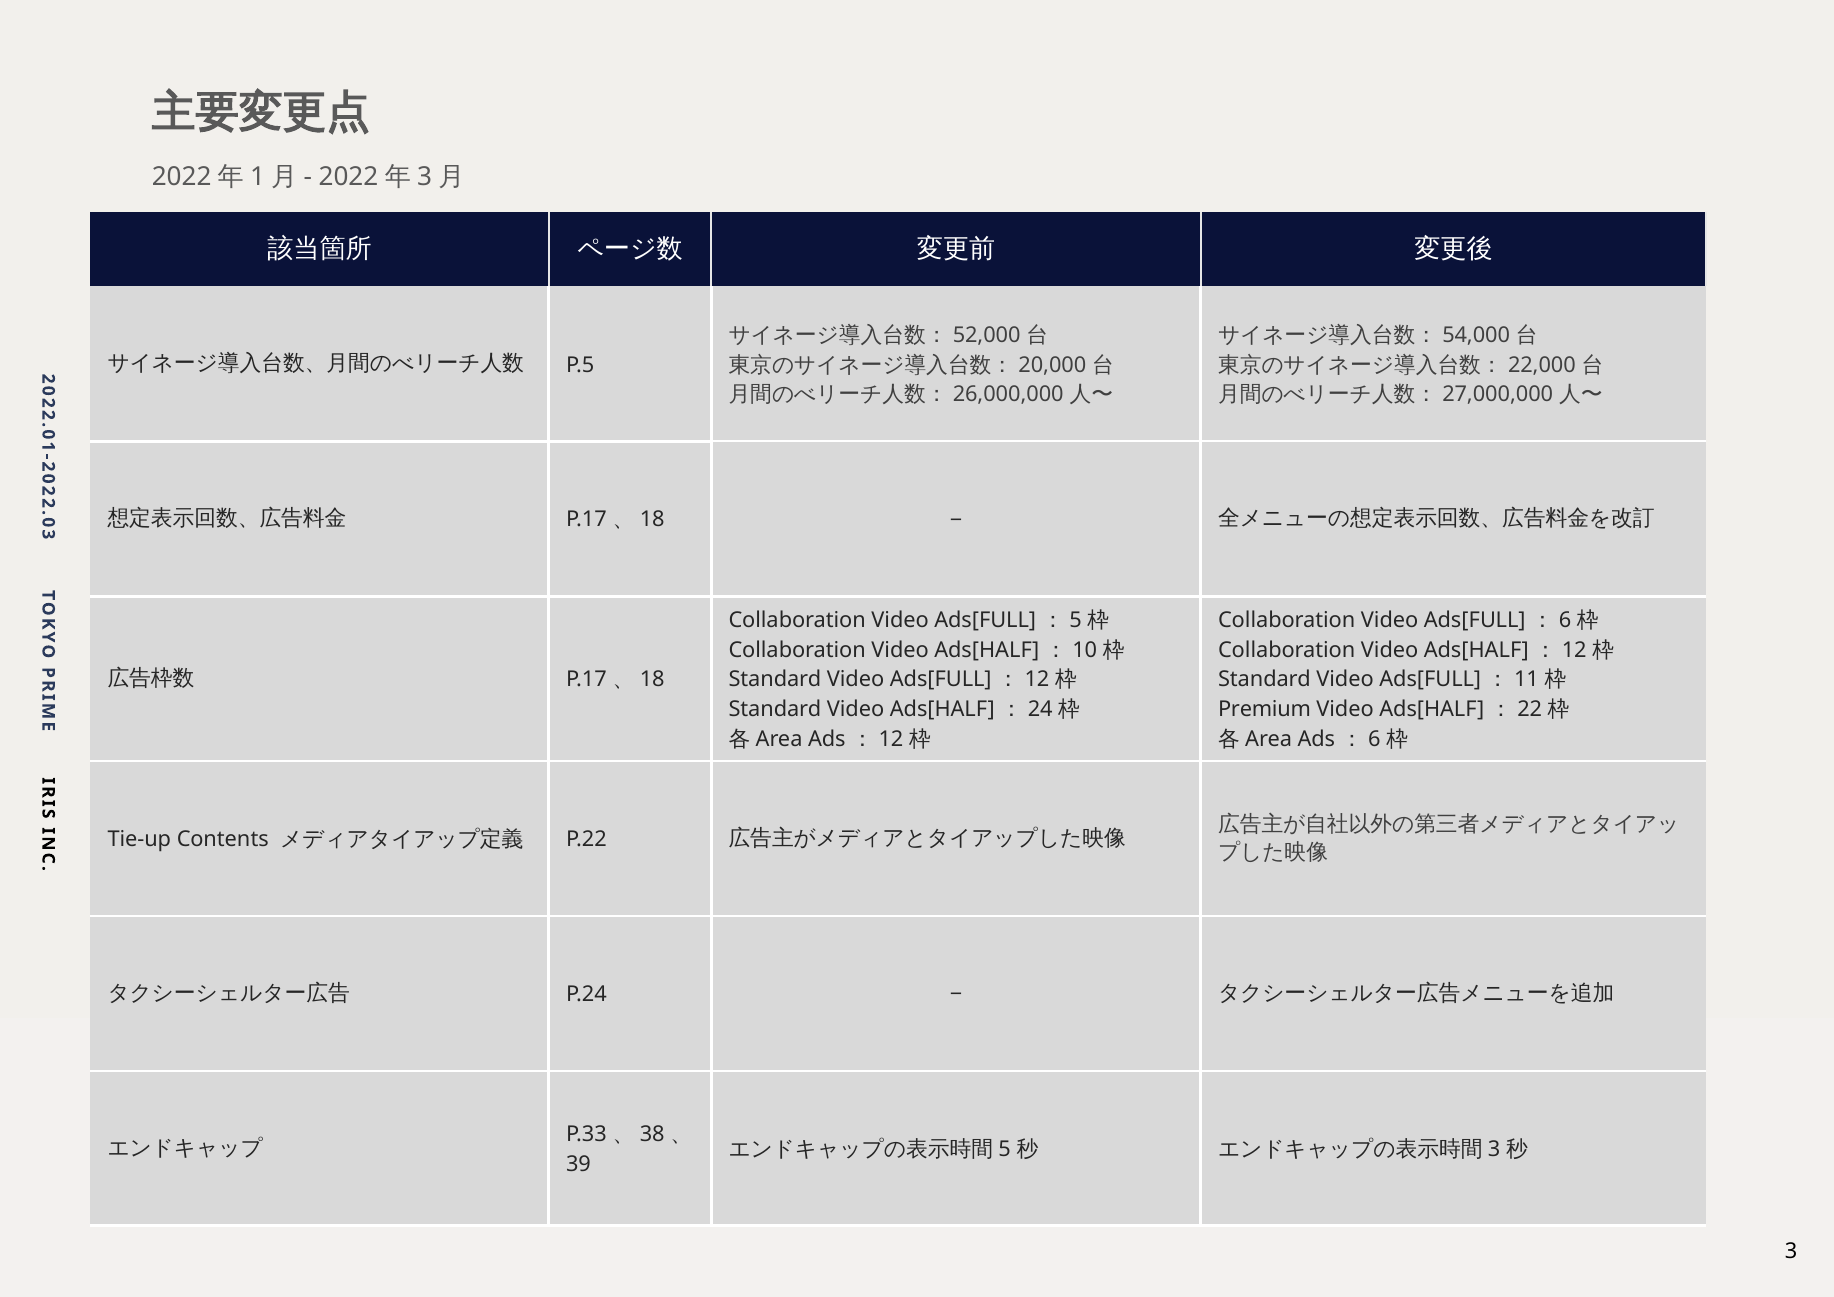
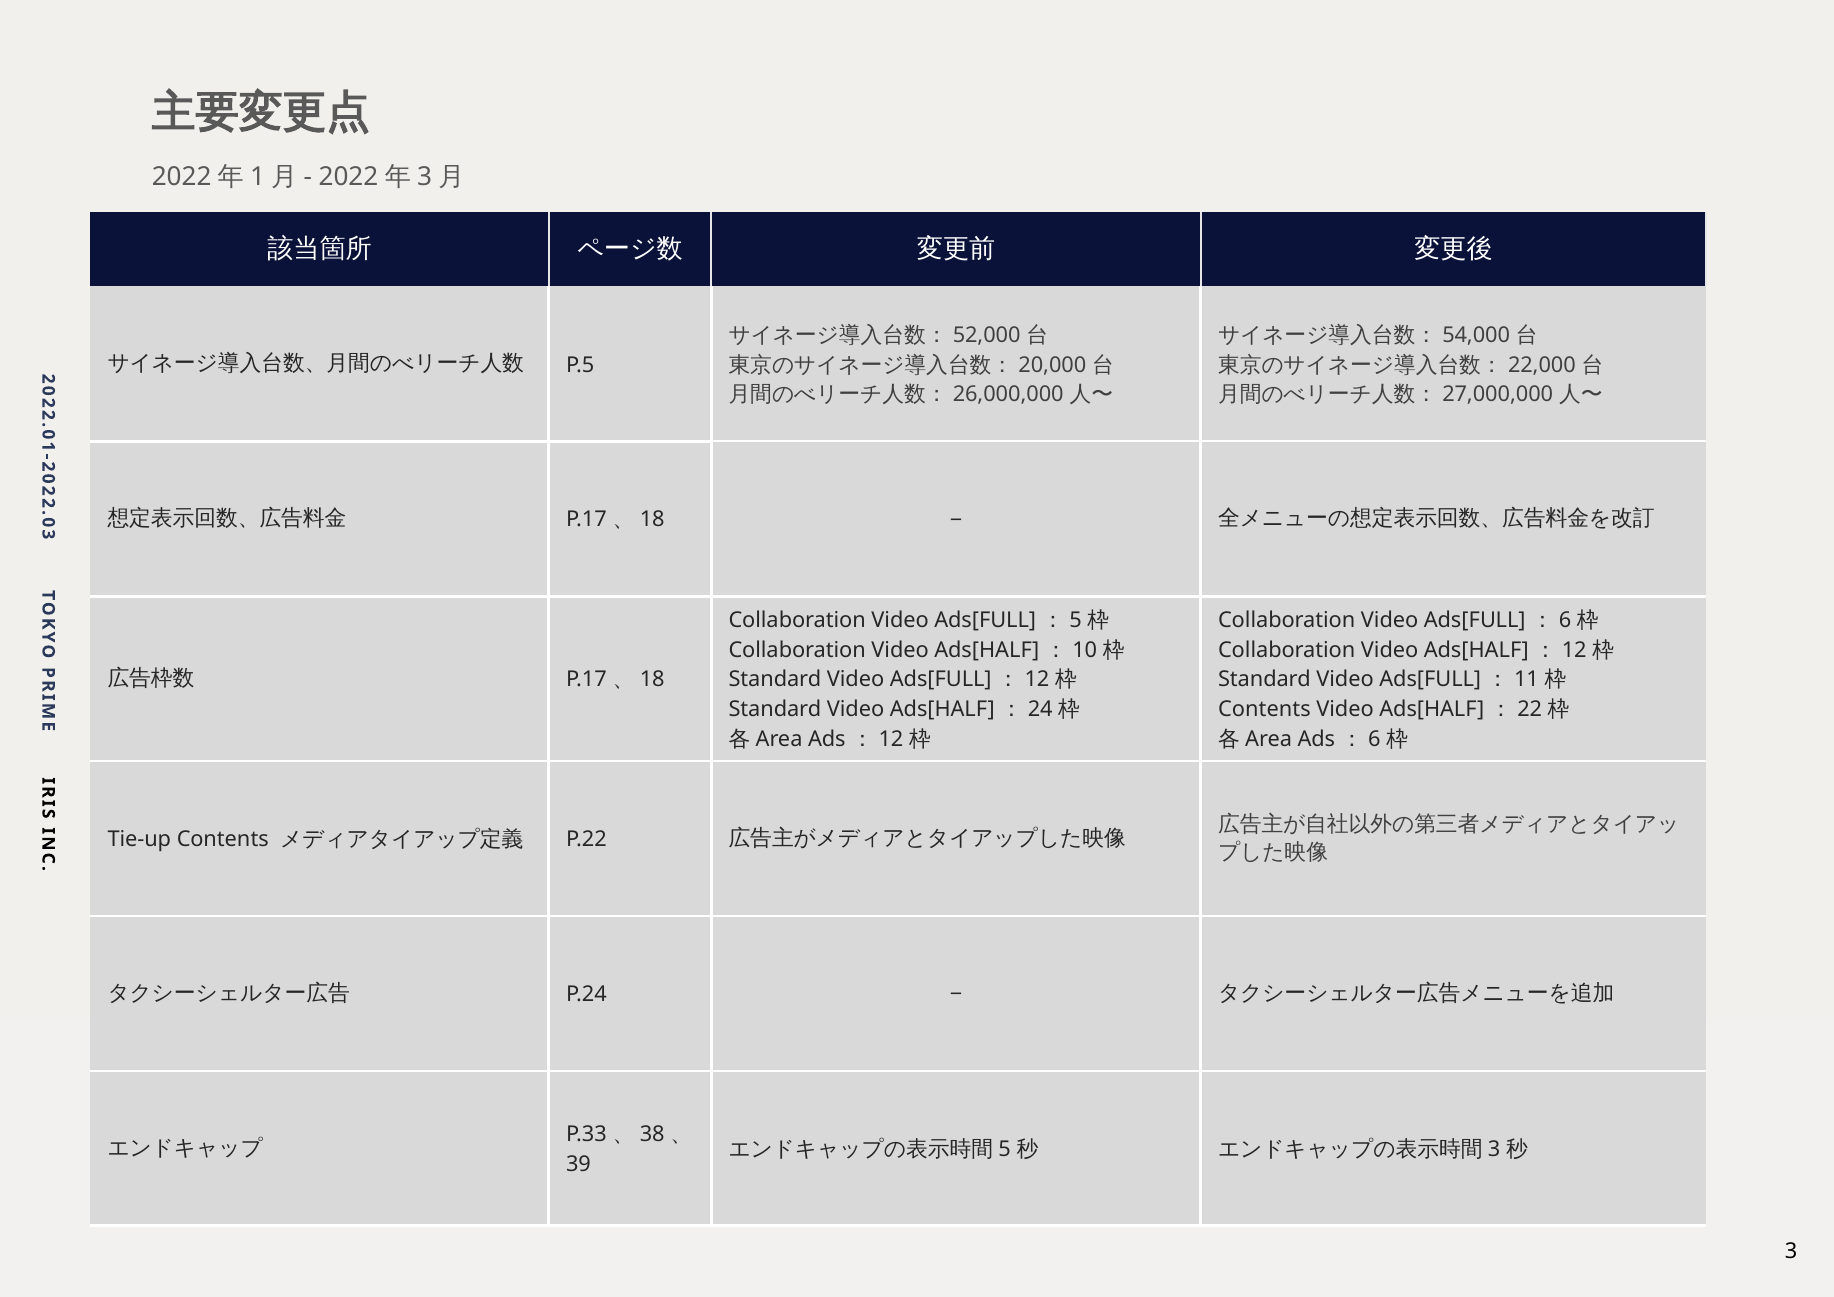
Premium at (1265, 709): Premium -> Contents
